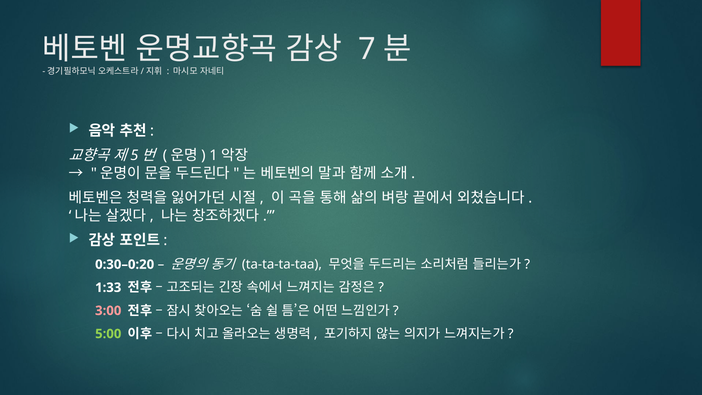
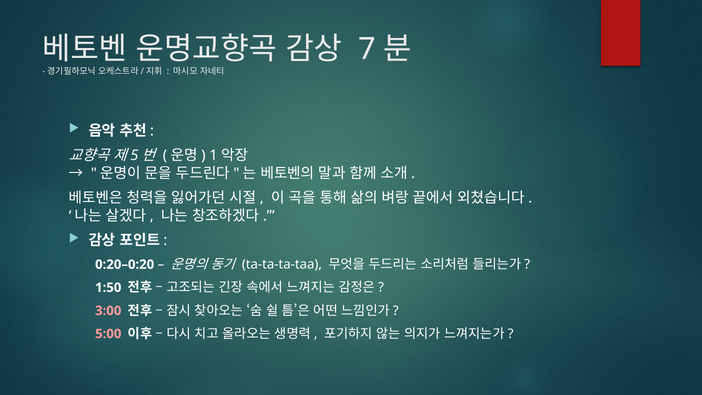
0:30–0:20: 0:30–0:20 -> 0:20–0:20
1:33: 1:33 -> 1:50
5:00 colour: light green -> pink
